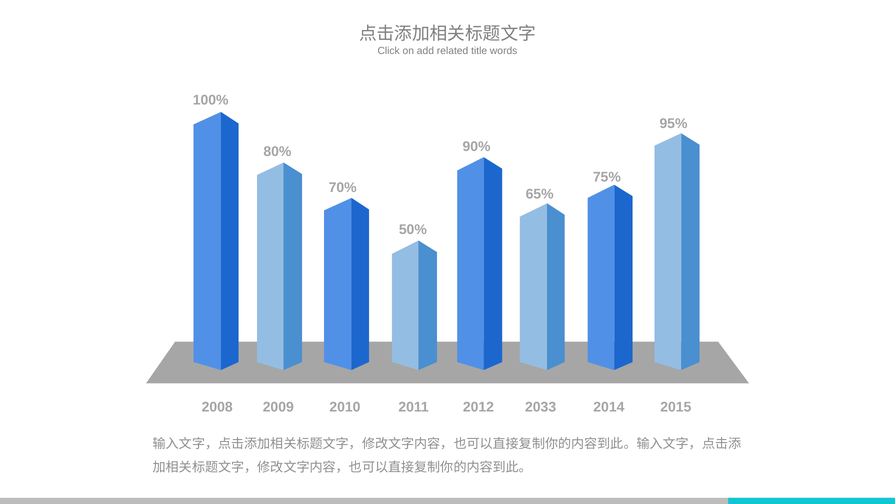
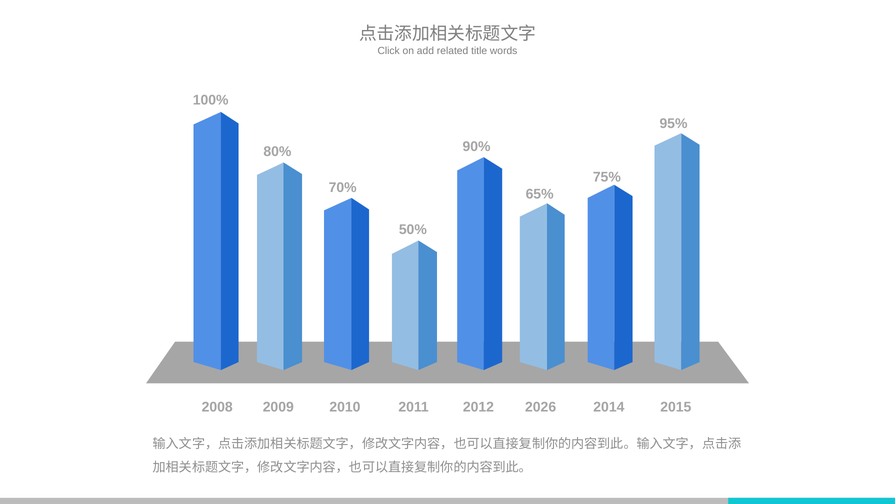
2033: 2033 -> 2026
